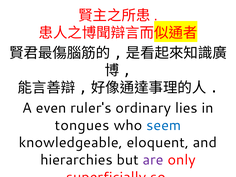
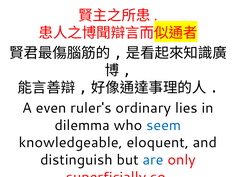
tongues: tongues -> dilemma
hierarchies: hierarchies -> distinguish
are colour: purple -> blue
